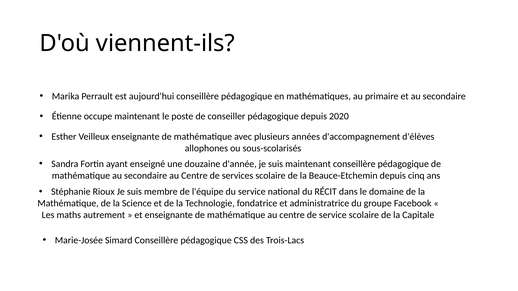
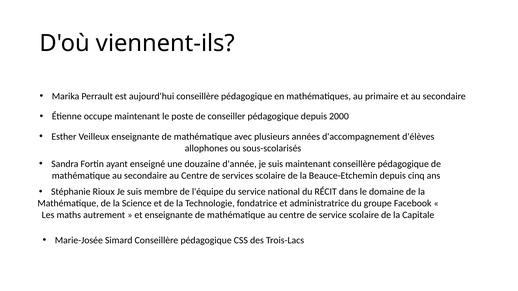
2020: 2020 -> 2000
